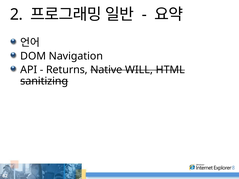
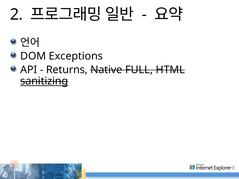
Navigation: Navigation -> Exceptions
WILL: WILL -> FULL
sanitizing underline: none -> present
